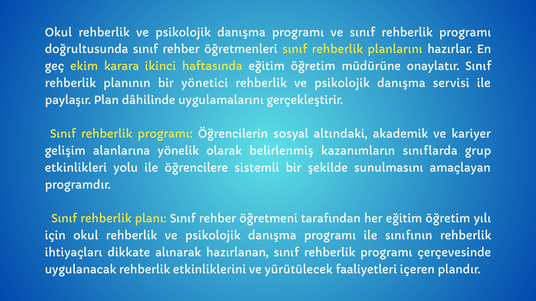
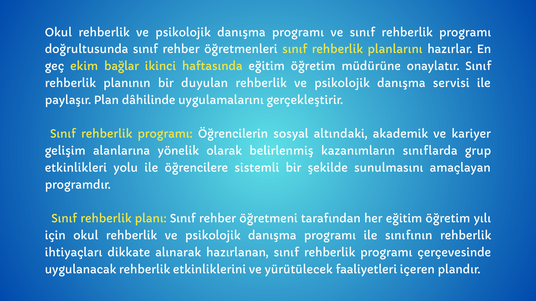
karara: karara -> bağlar
yönetici: yönetici -> duyulan
